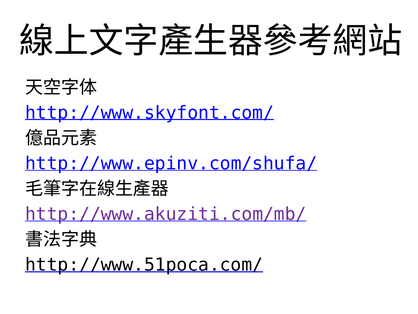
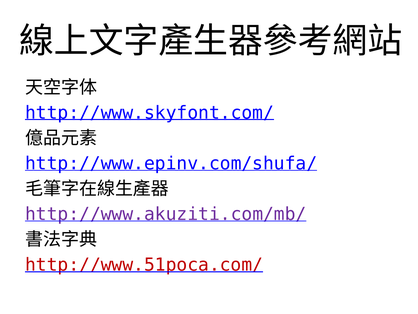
http://www.51poca.com/ colour: black -> red
